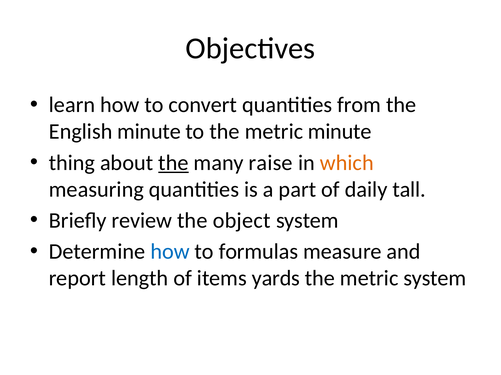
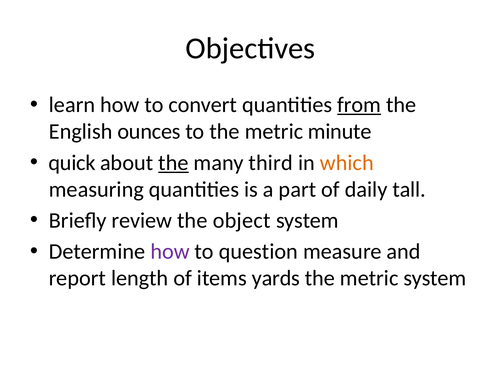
from underline: none -> present
English minute: minute -> ounces
thing: thing -> quick
raise: raise -> third
how at (170, 252) colour: blue -> purple
formulas: formulas -> question
